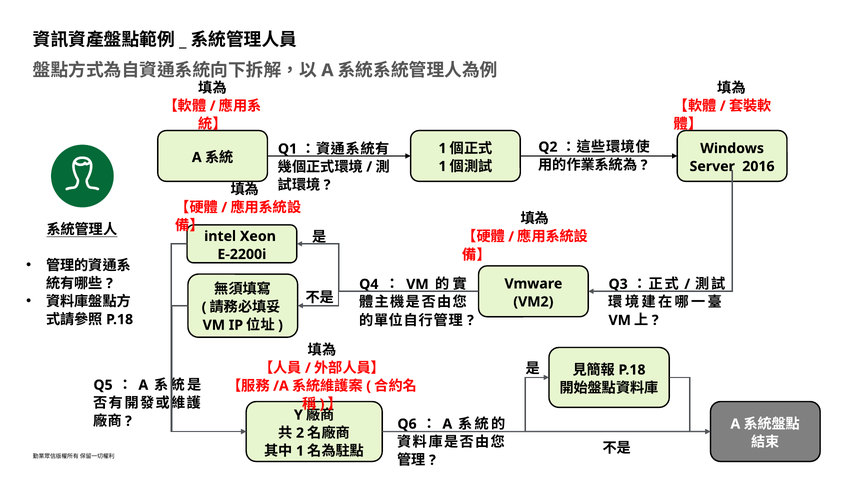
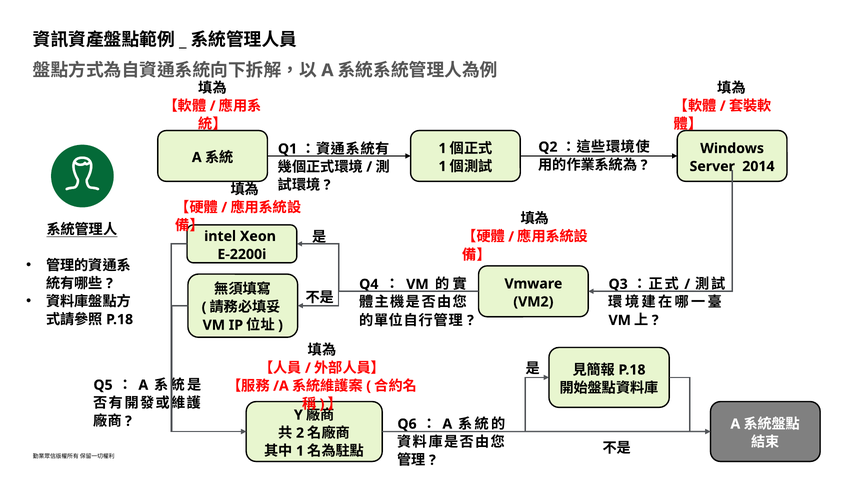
2016: 2016 -> 2014
